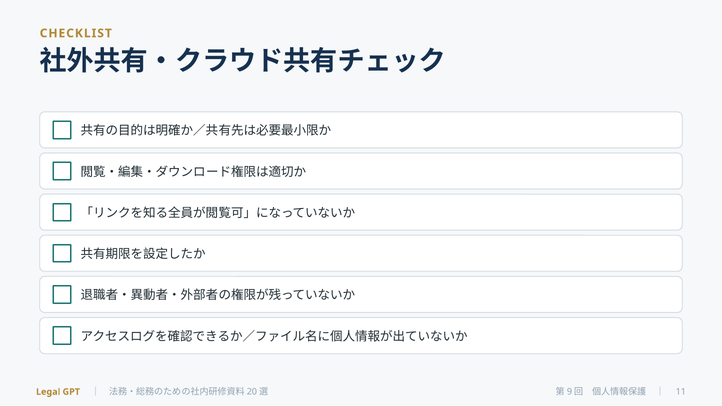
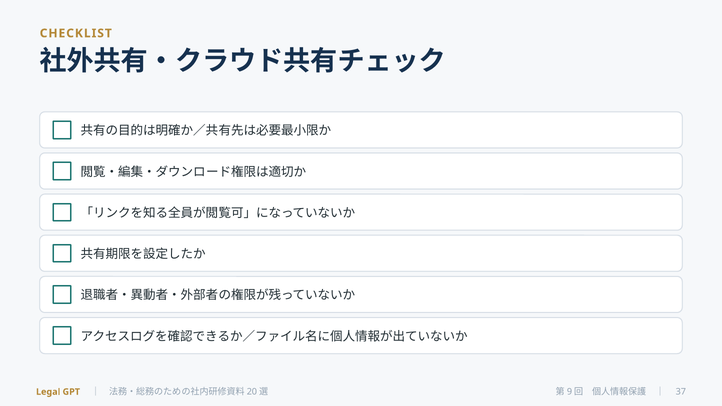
11: 11 -> 37
